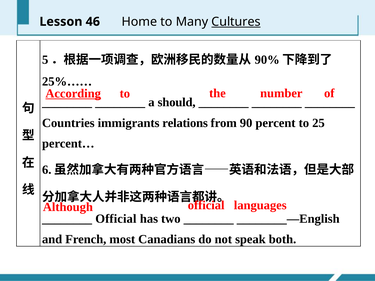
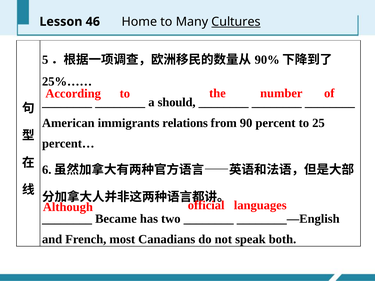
According underline: present -> none
Countries: Countries -> American
Official at (116, 219): Official -> Became
